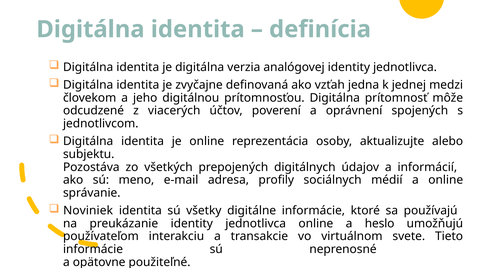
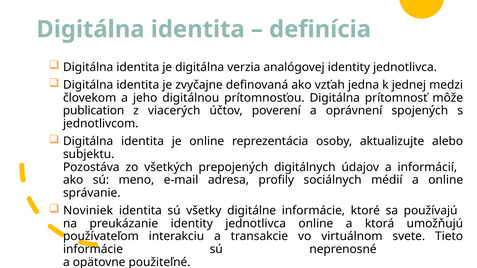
odcudzené: odcudzené -> publication
heslo: heslo -> ktorá
